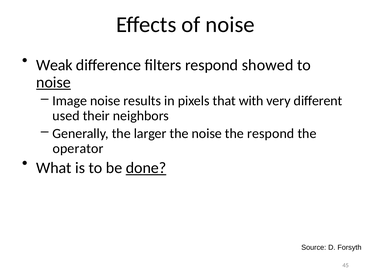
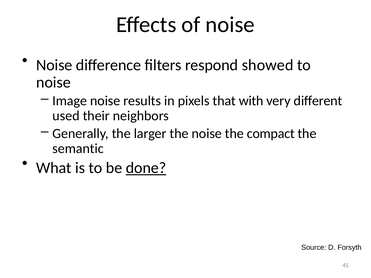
Weak at (54, 65): Weak -> Noise
noise at (53, 82) underline: present -> none
the respond: respond -> compact
operator: operator -> semantic
